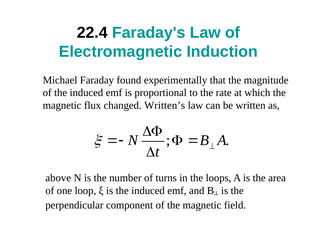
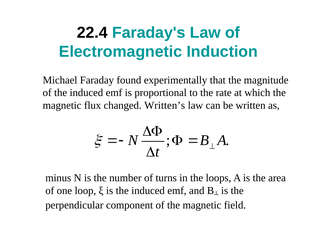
above: above -> minus
